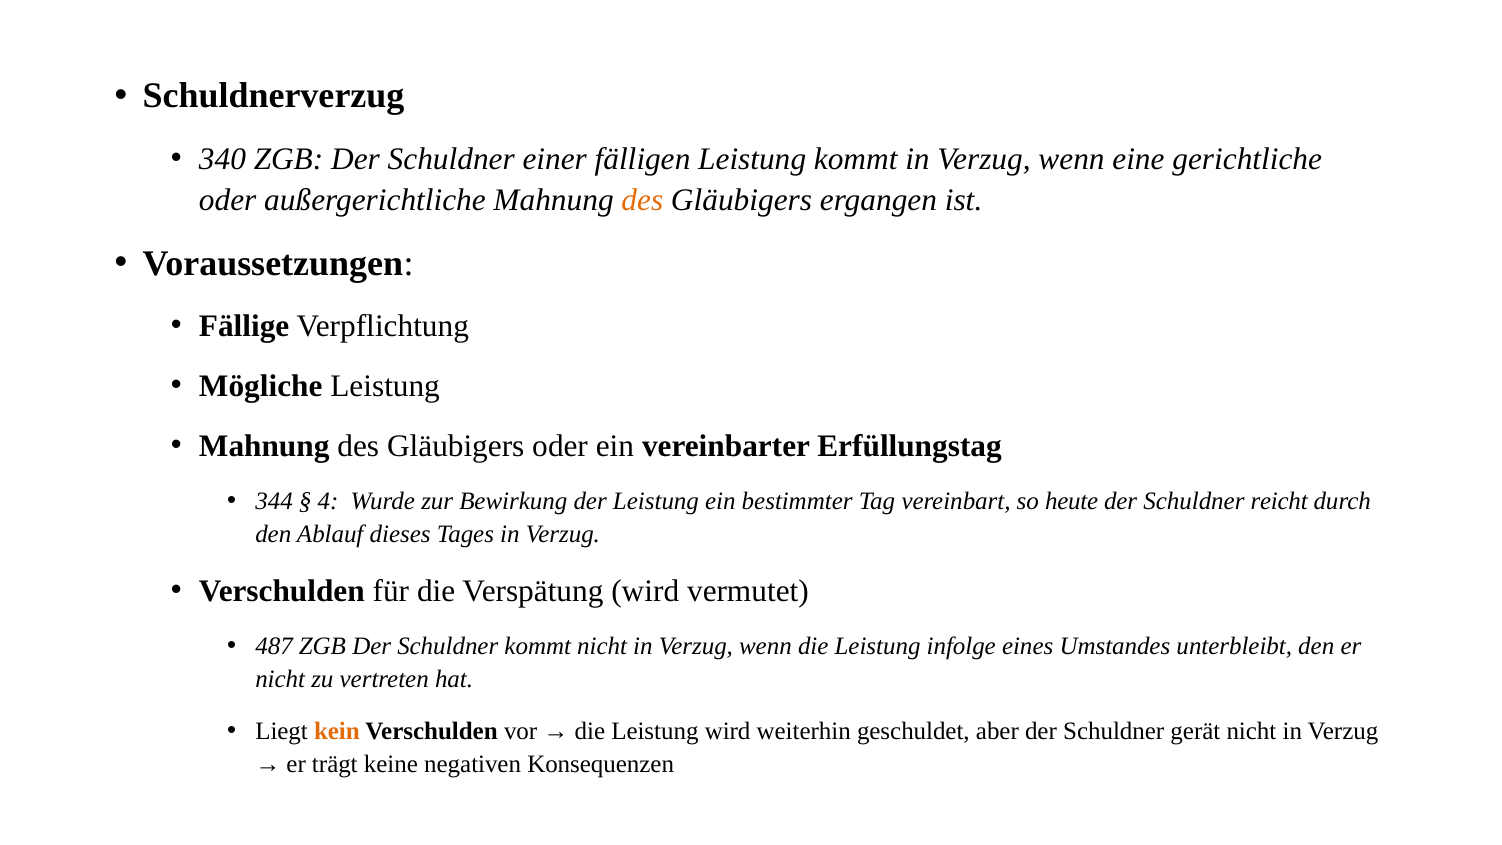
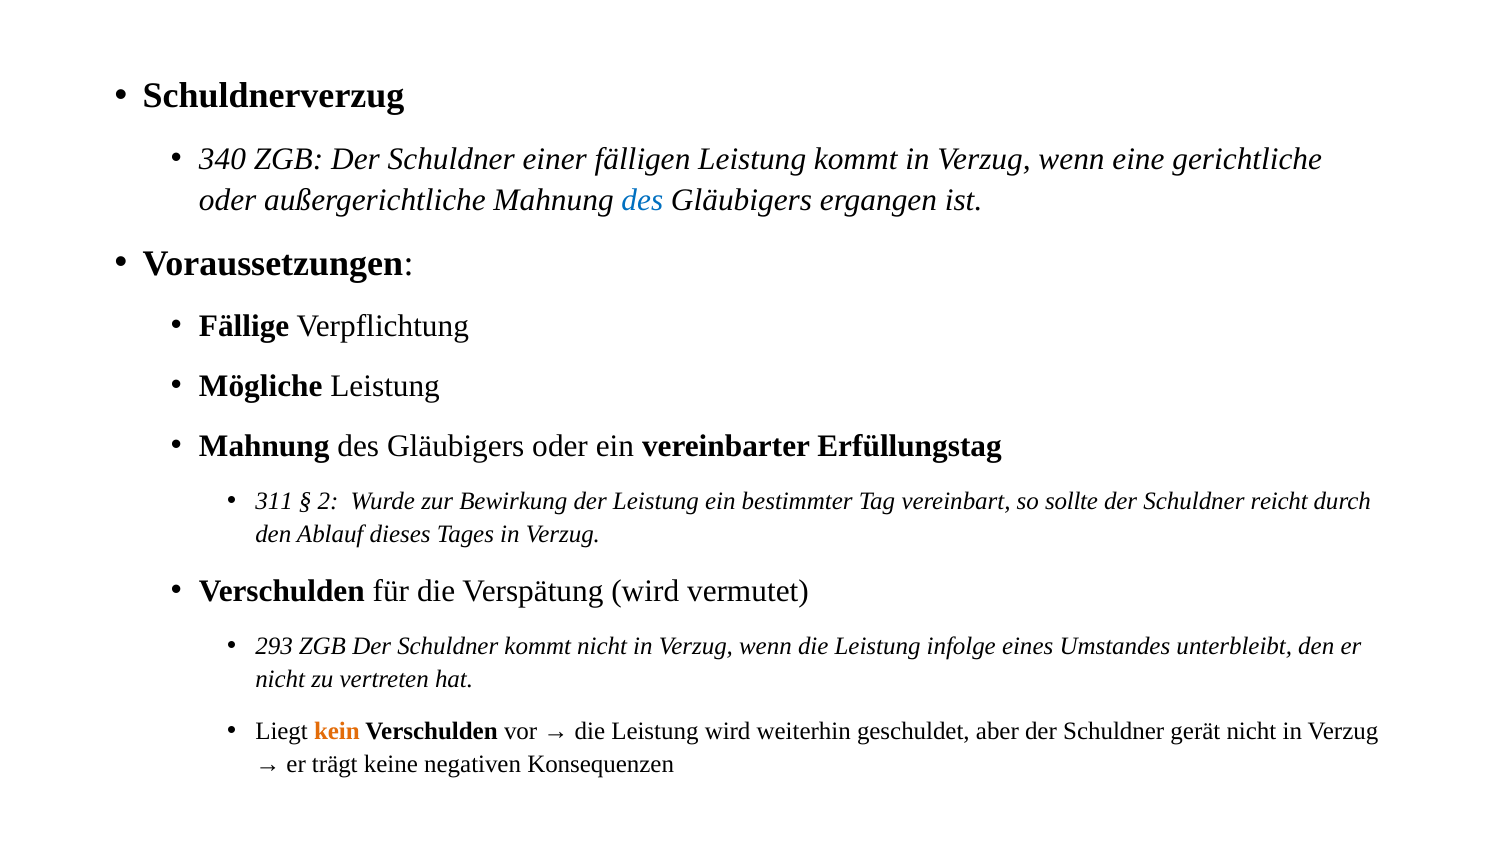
des at (642, 200) colour: orange -> blue
344: 344 -> 311
4: 4 -> 2
heute: heute -> sollte
487: 487 -> 293
